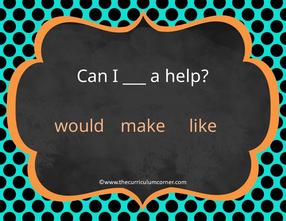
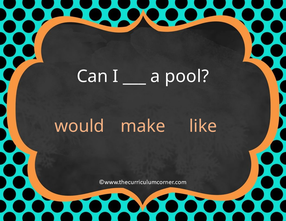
help: help -> pool
